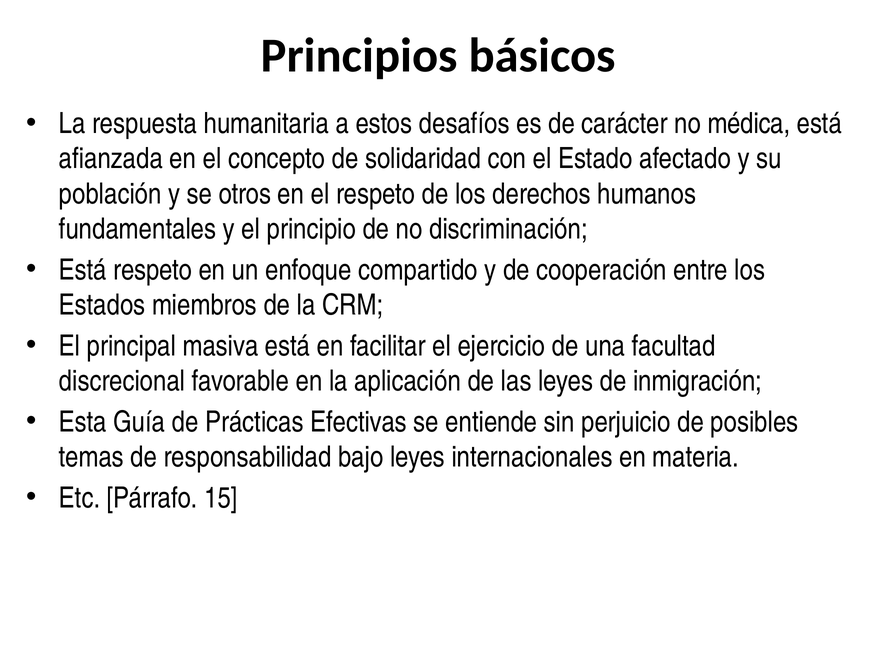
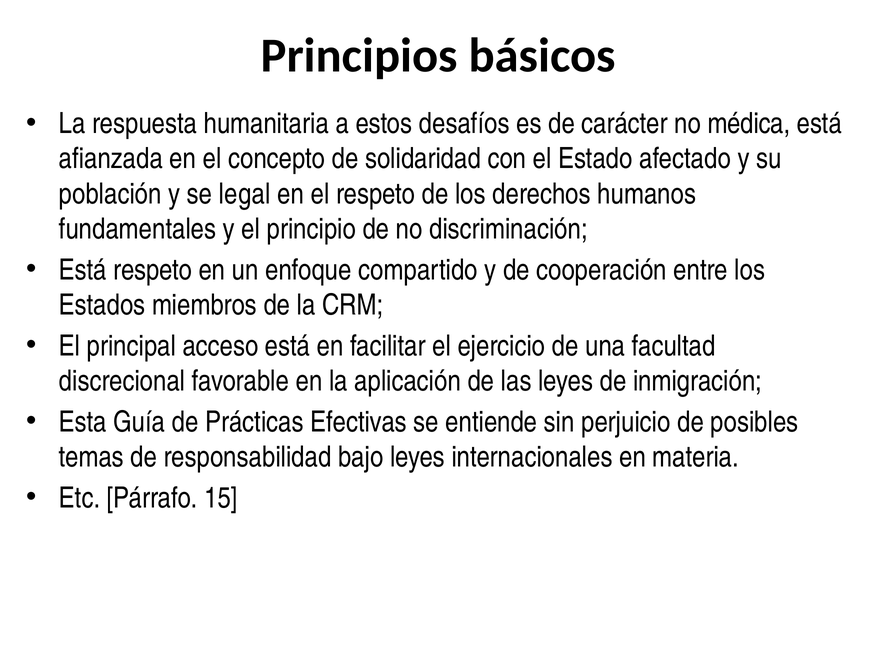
otros: otros -> legal
masiva: masiva -> acceso
